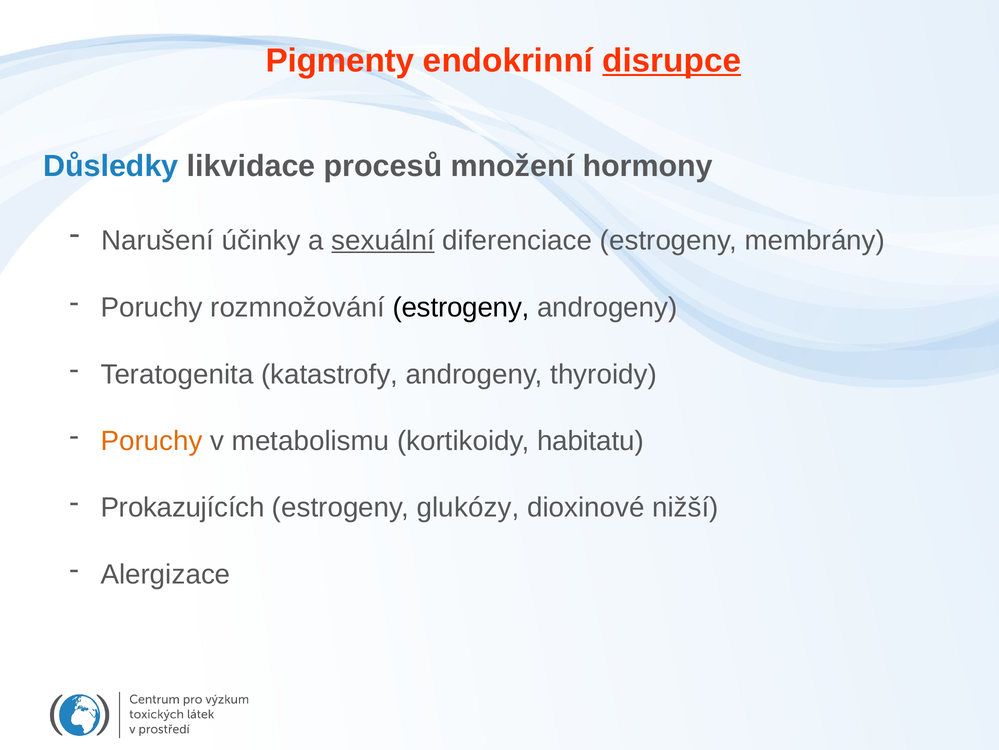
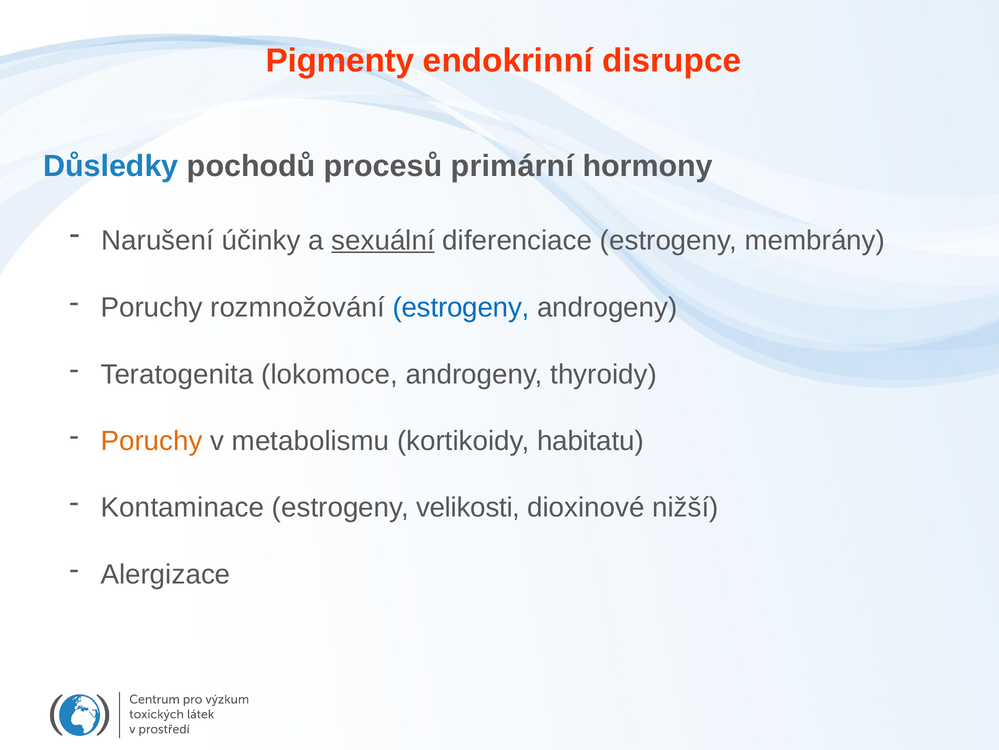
disrupce underline: present -> none
likvidace: likvidace -> pochodů
množení: množení -> primární
estrogeny at (461, 307) colour: black -> blue
katastrofy: katastrofy -> lokomoce
Prokazujících: Prokazujících -> Kontaminace
glukózy: glukózy -> velikosti
